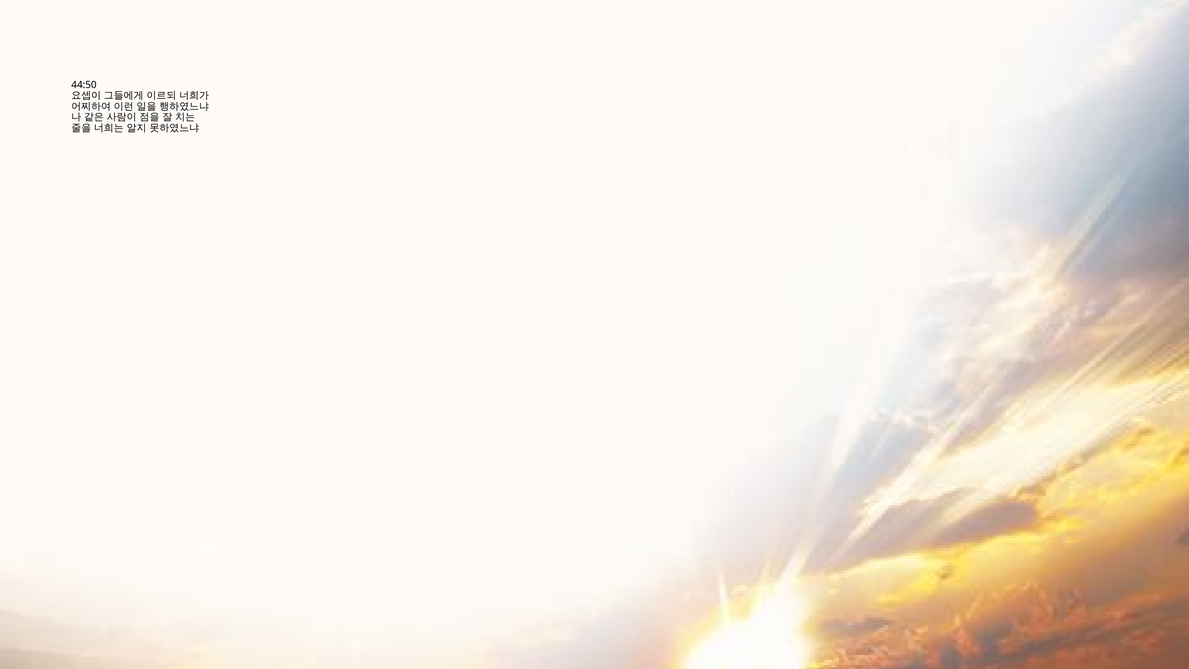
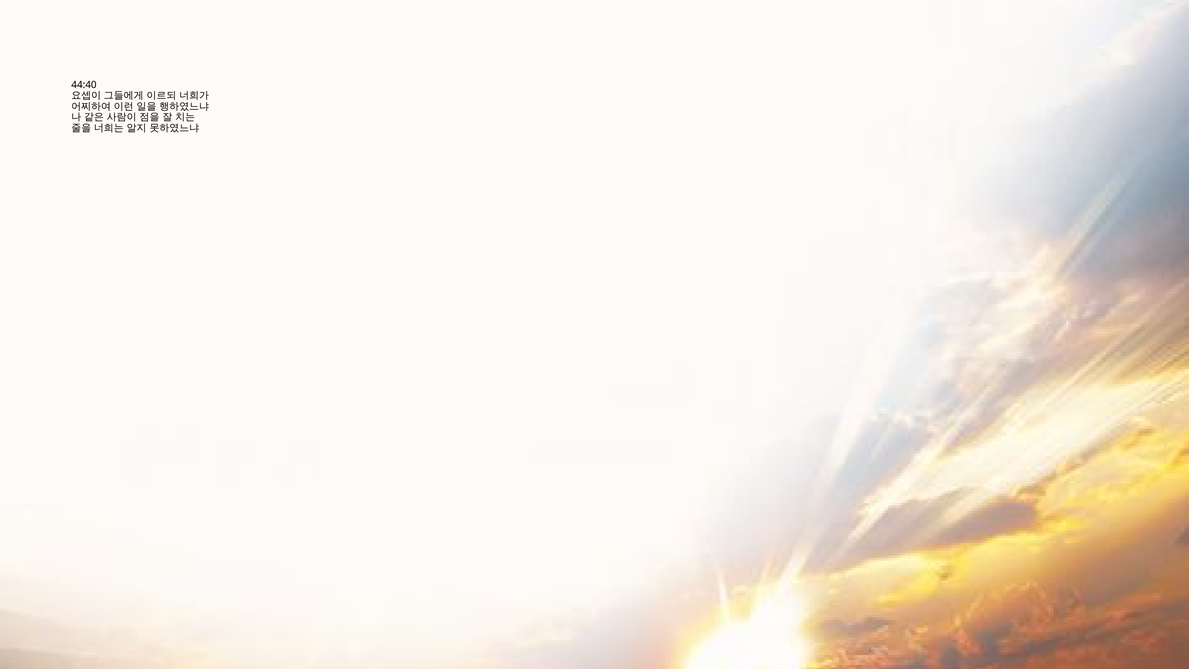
44:50: 44:50 -> 44:40
